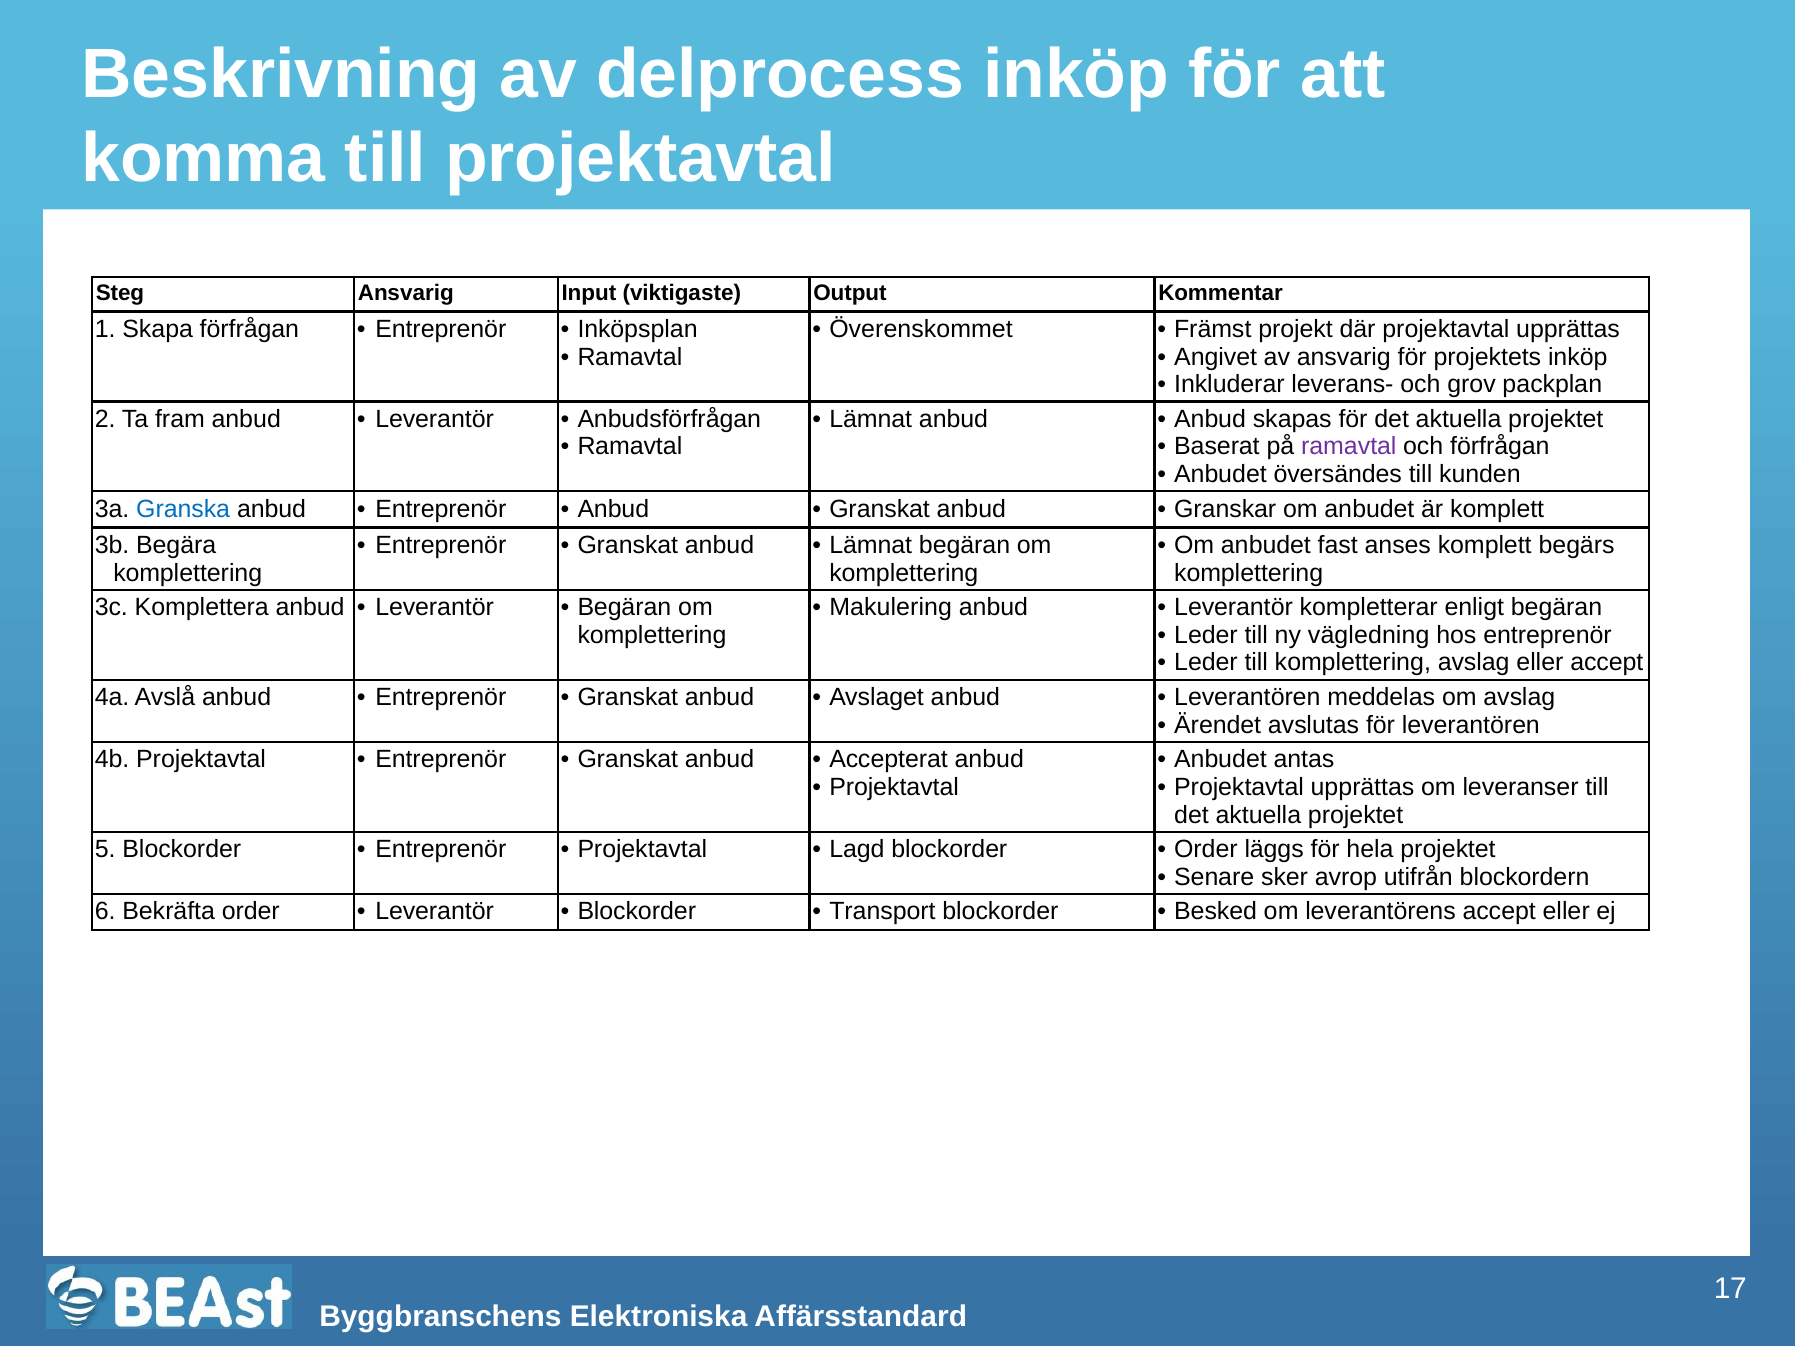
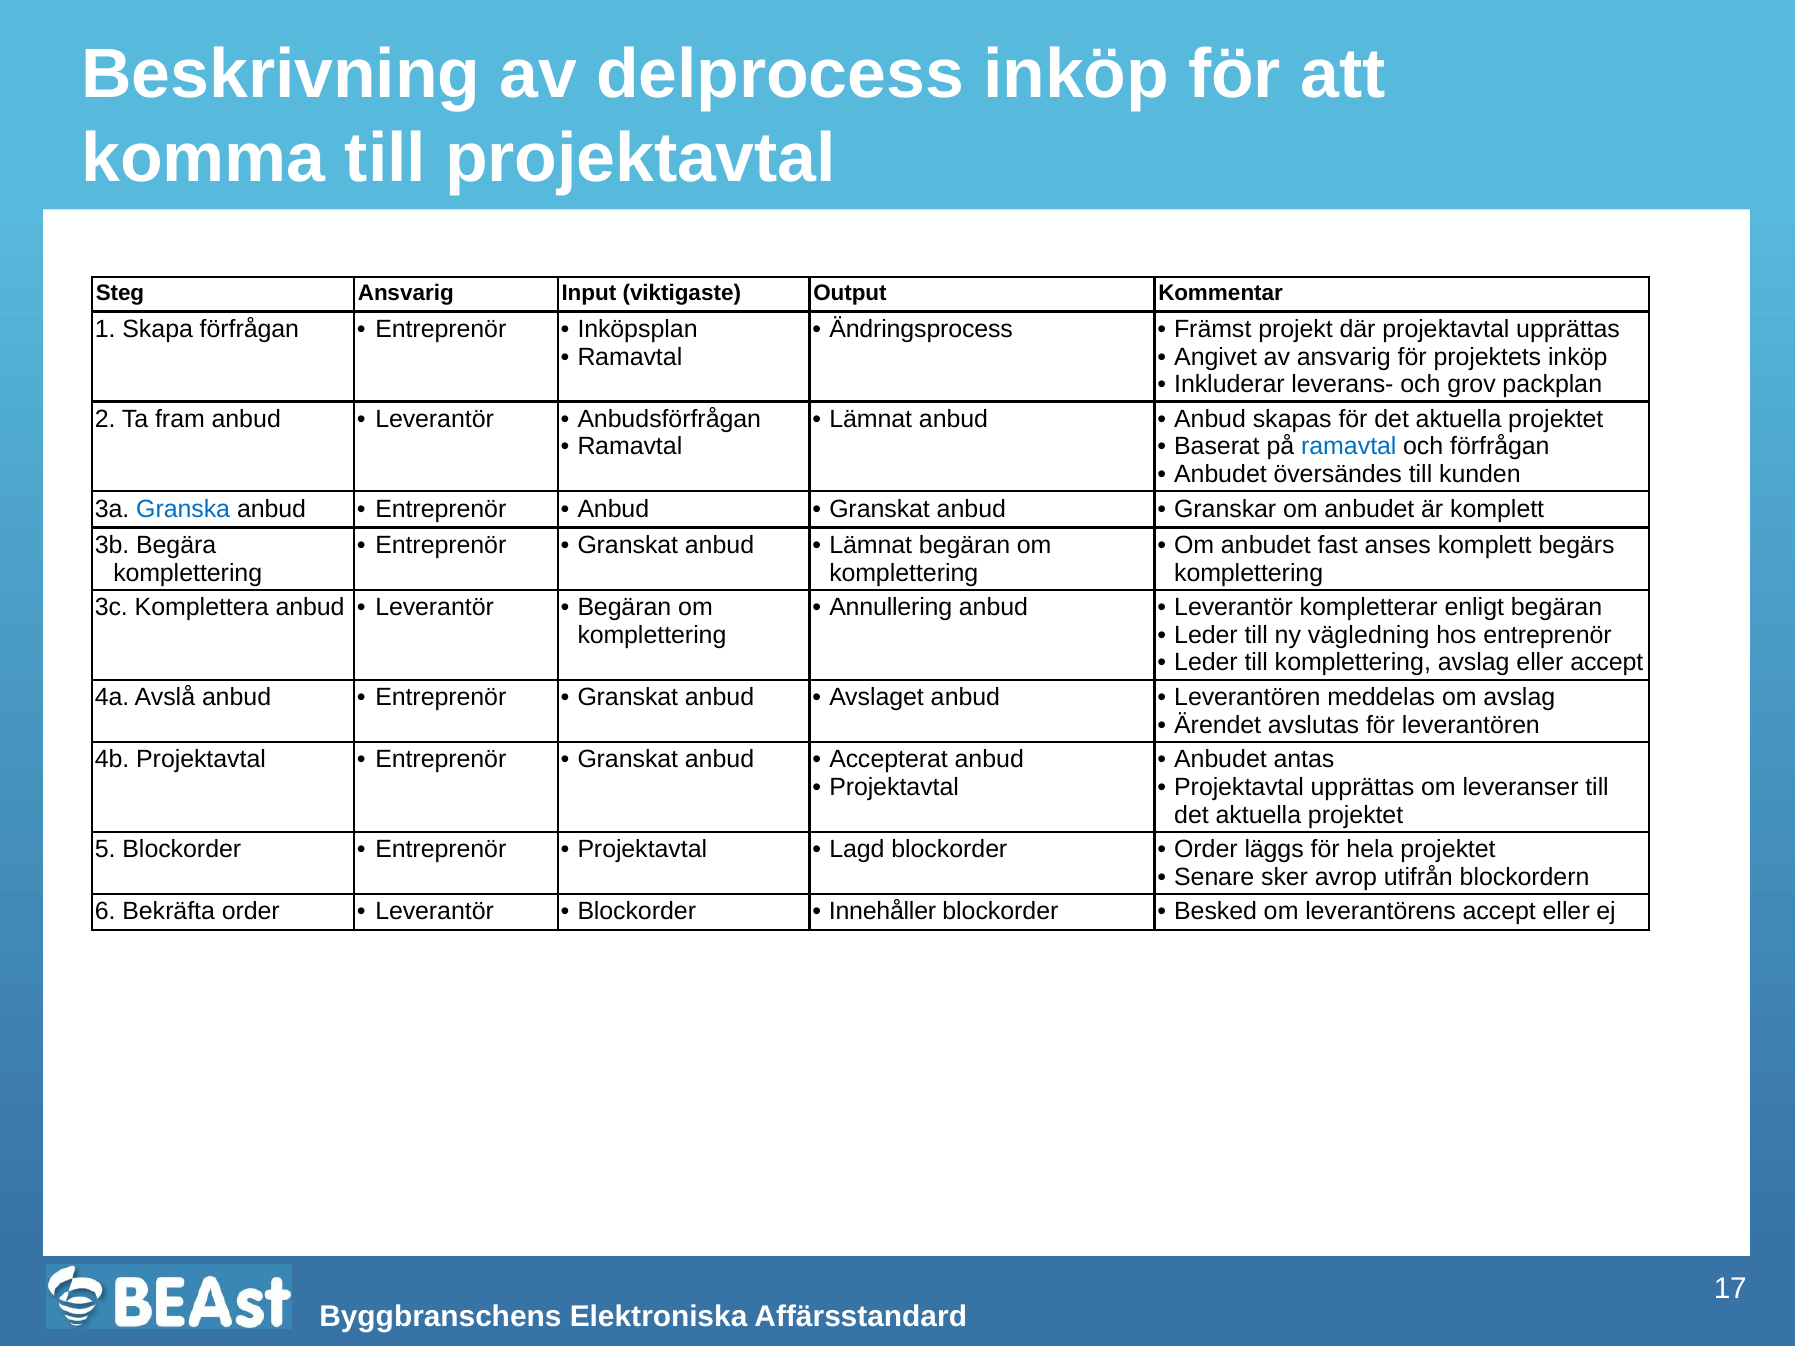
Överenskommet: Överenskommet -> Ändringsprocess
ramavtal at (1349, 447) colour: purple -> blue
Makulering: Makulering -> Annullering
Transport: Transport -> Innehåller
